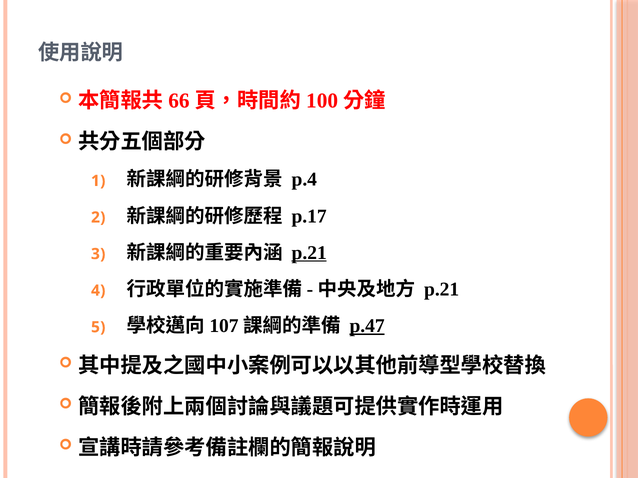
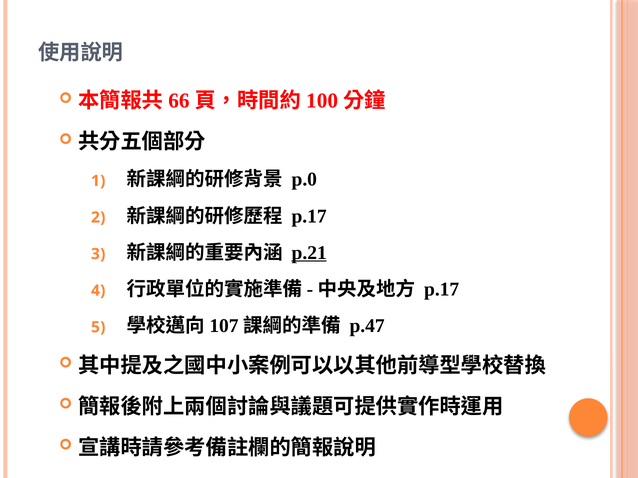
p.4: p.4 -> p.0
p.21 at (442, 290): p.21 -> p.17
p.47 underline: present -> none
